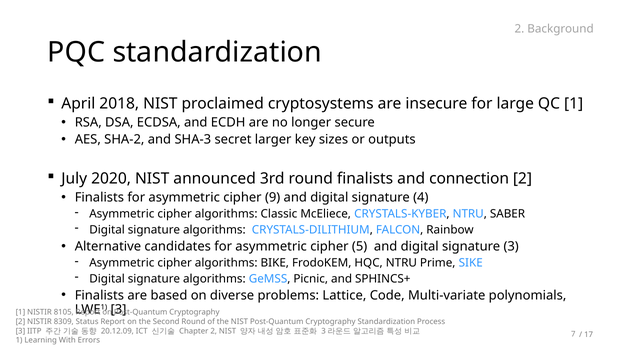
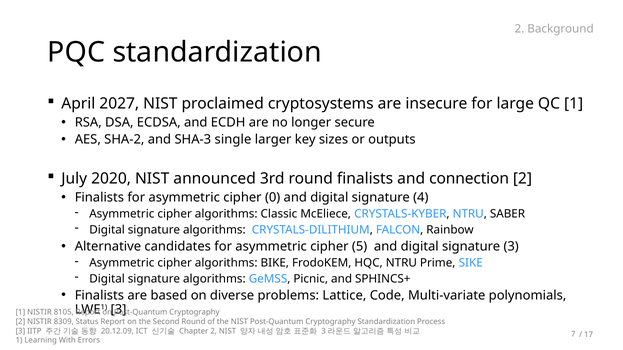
2018: 2018 -> 2027
secret: secret -> single
9: 9 -> 0
